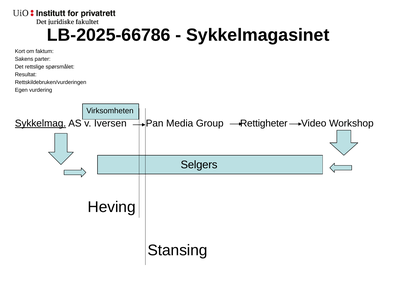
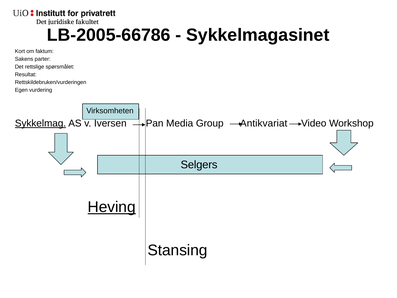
LB-2025-66786: LB-2025-66786 -> LB-2005-66786
Rettigheter: Rettigheter -> Antikvariat
Heving underline: none -> present
